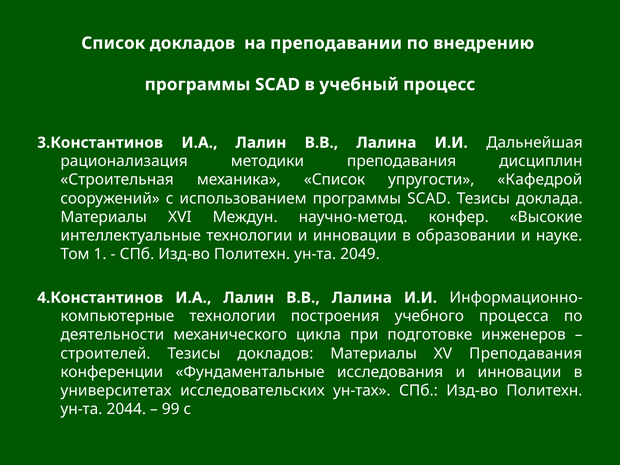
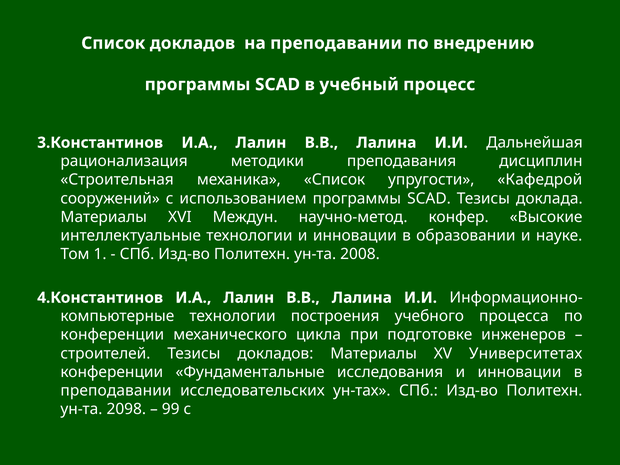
2049: 2049 -> 2008
деятельности at (112, 335): деятельности -> конференции
XV Преподавания: Преподавания -> Университетах
университетах at (116, 391): университетах -> преподавании
2044: 2044 -> 2098
